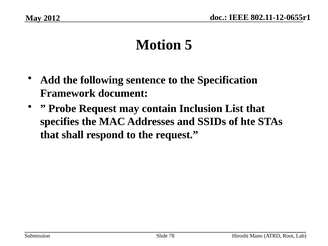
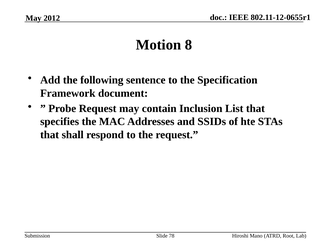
5: 5 -> 8
